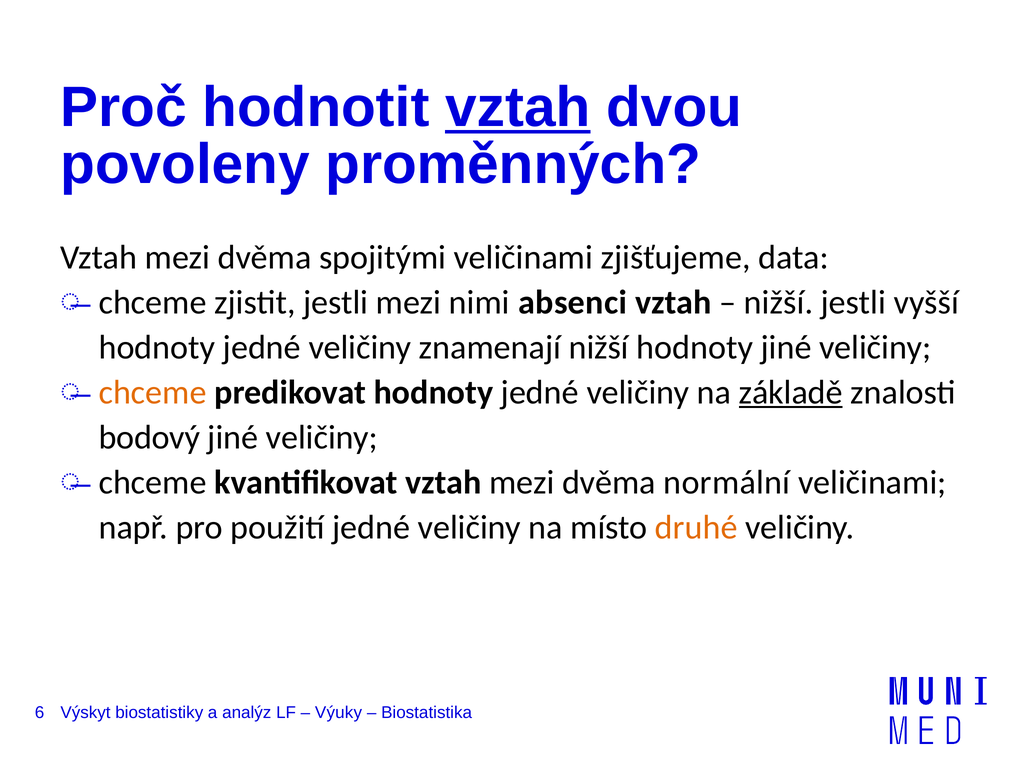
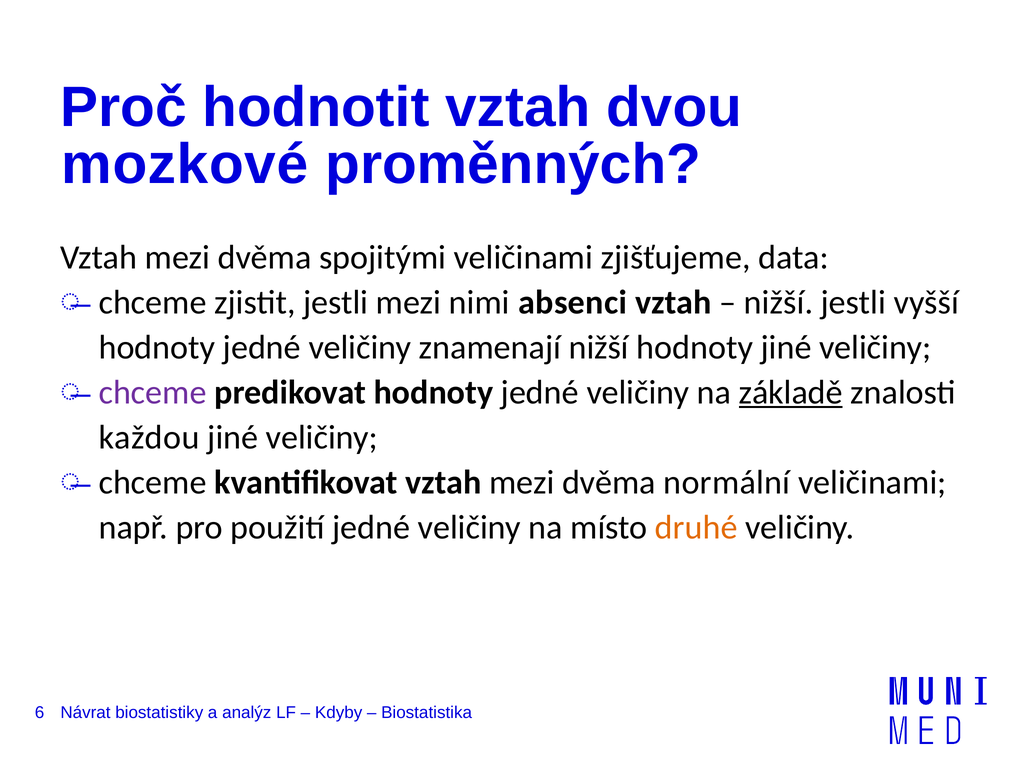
vztah at (518, 107) underline: present -> none
povoleny: povoleny -> mozkové
chceme at (153, 392) colour: orange -> purple
bodový: bodový -> každou
Výskyt: Výskyt -> Návrat
Výuky: Výuky -> Kdyby
